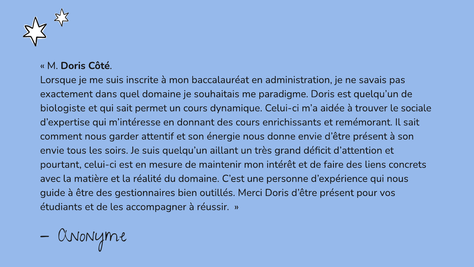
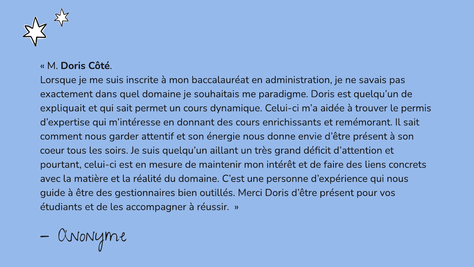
biologiste: biologiste -> expliquait
sociale: sociale -> permis
envie at (52, 150): envie -> coeur
